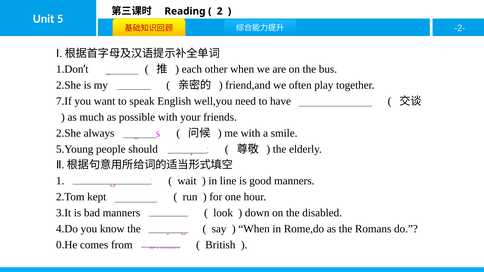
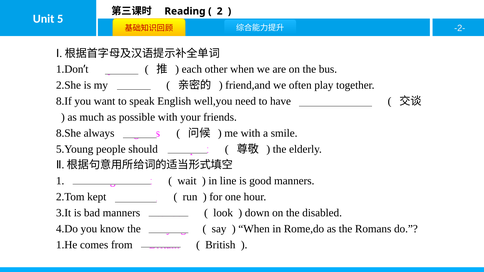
7.If: 7.If -> 8.If
2.She at (69, 133): 2.She -> 8.She
0.He: 0.He -> 1.He
